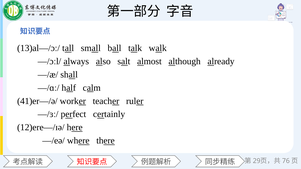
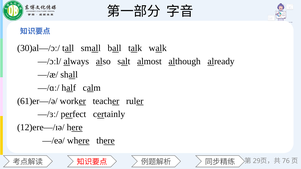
13)al—/ɔː/: 13)al—/ɔː/ -> 30)al—/ɔː/
41)er—/ə/: 41)er—/ə/ -> 61)er—/ə/
